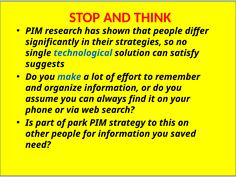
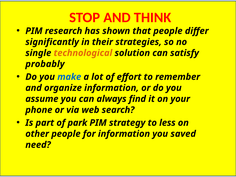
technological colour: blue -> orange
suggests: suggests -> probably
this: this -> less
